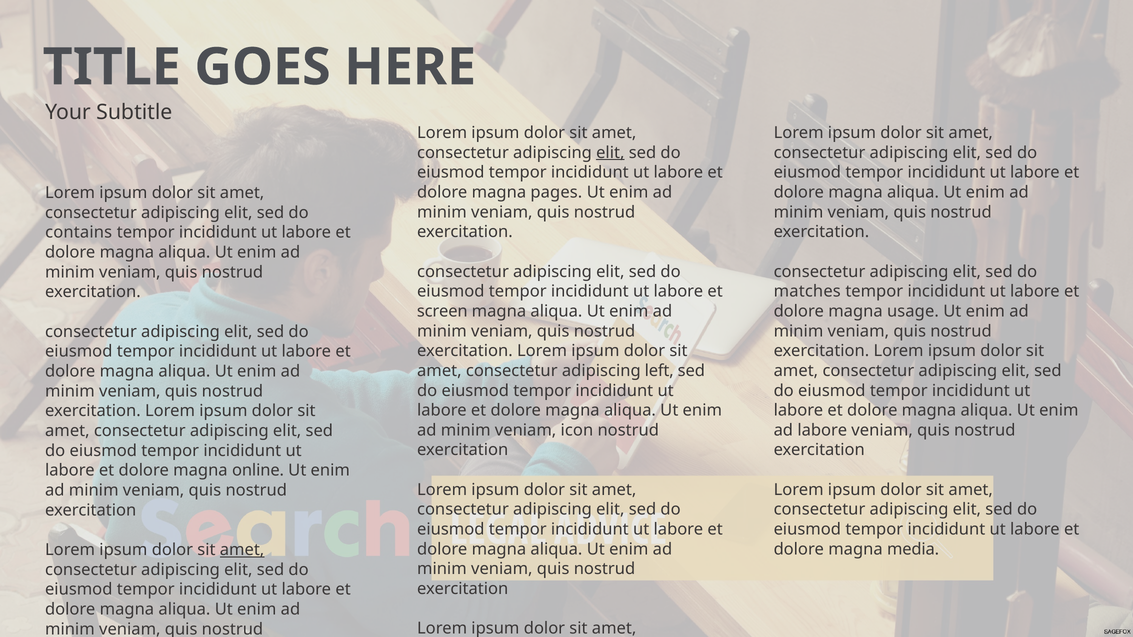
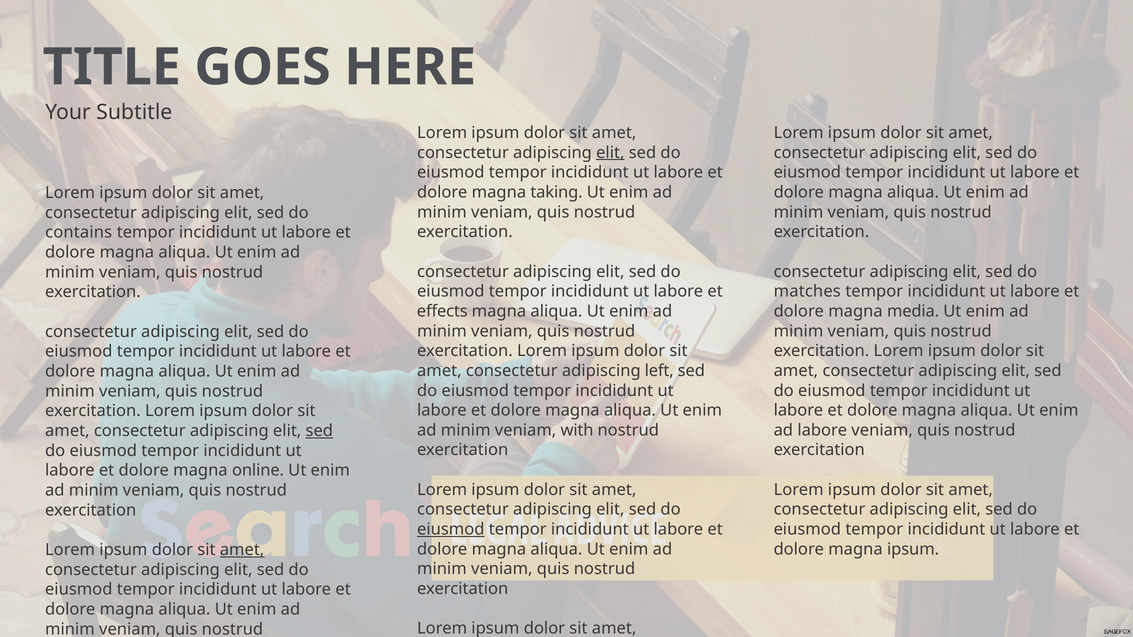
pages: pages -> taking
screen: screen -> effects
usage: usage -> media
icon: icon -> with
sed at (319, 431) underline: none -> present
eiusmod at (451, 530) underline: none -> present
magna media: media -> ipsum
